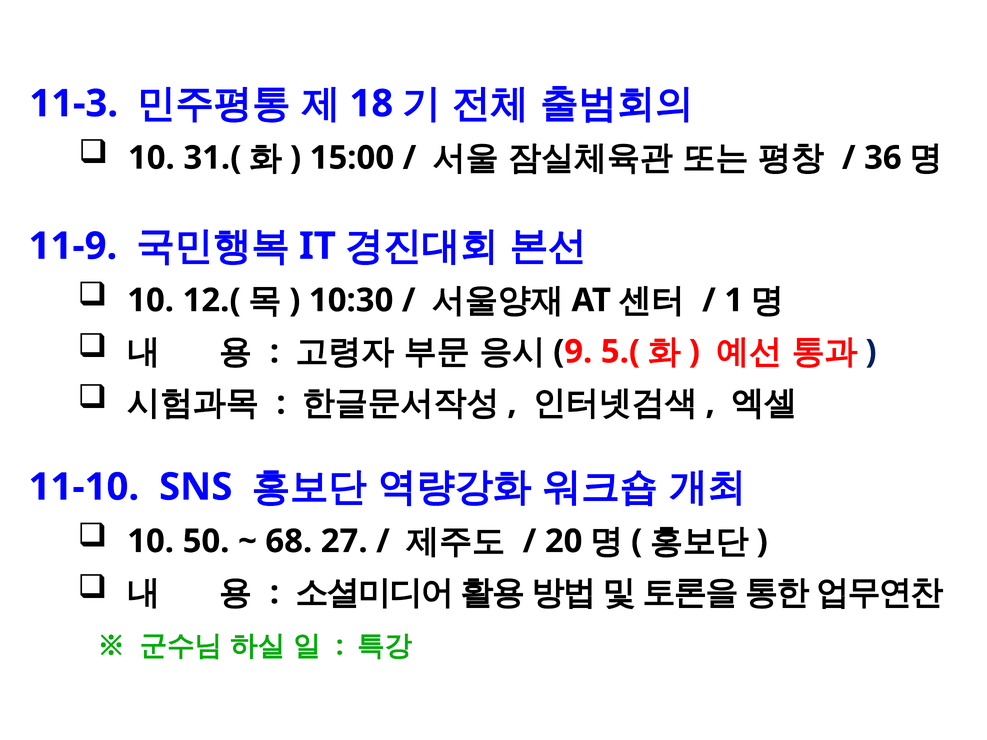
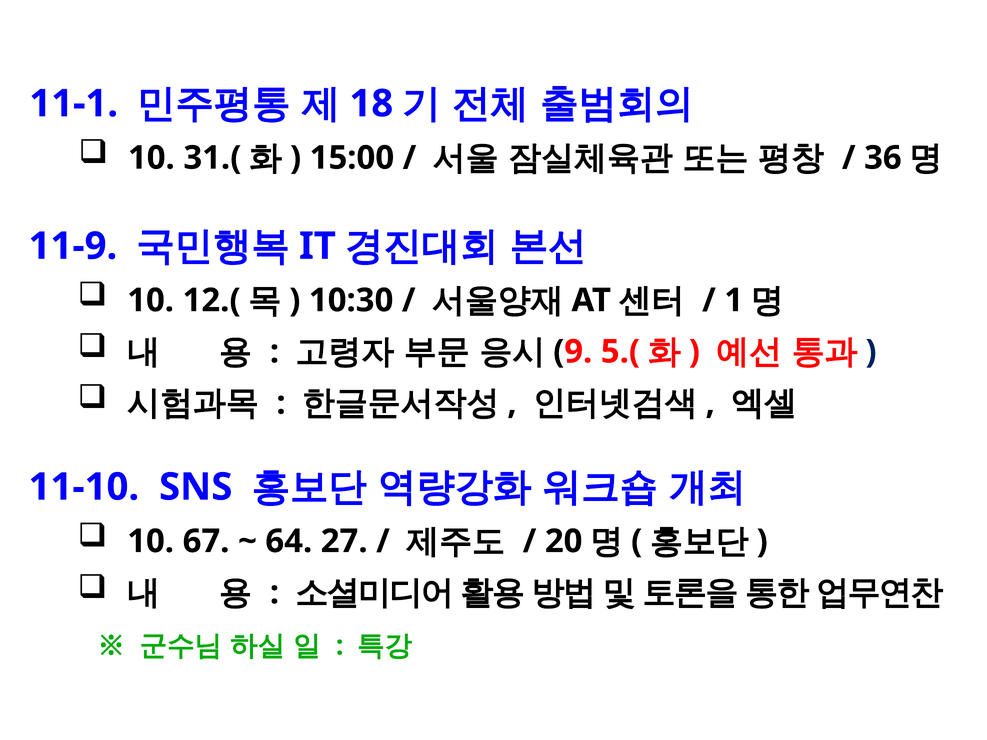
11-3: 11-3 -> 11-1
50: 50 -> 67
68: 68 -> 64
